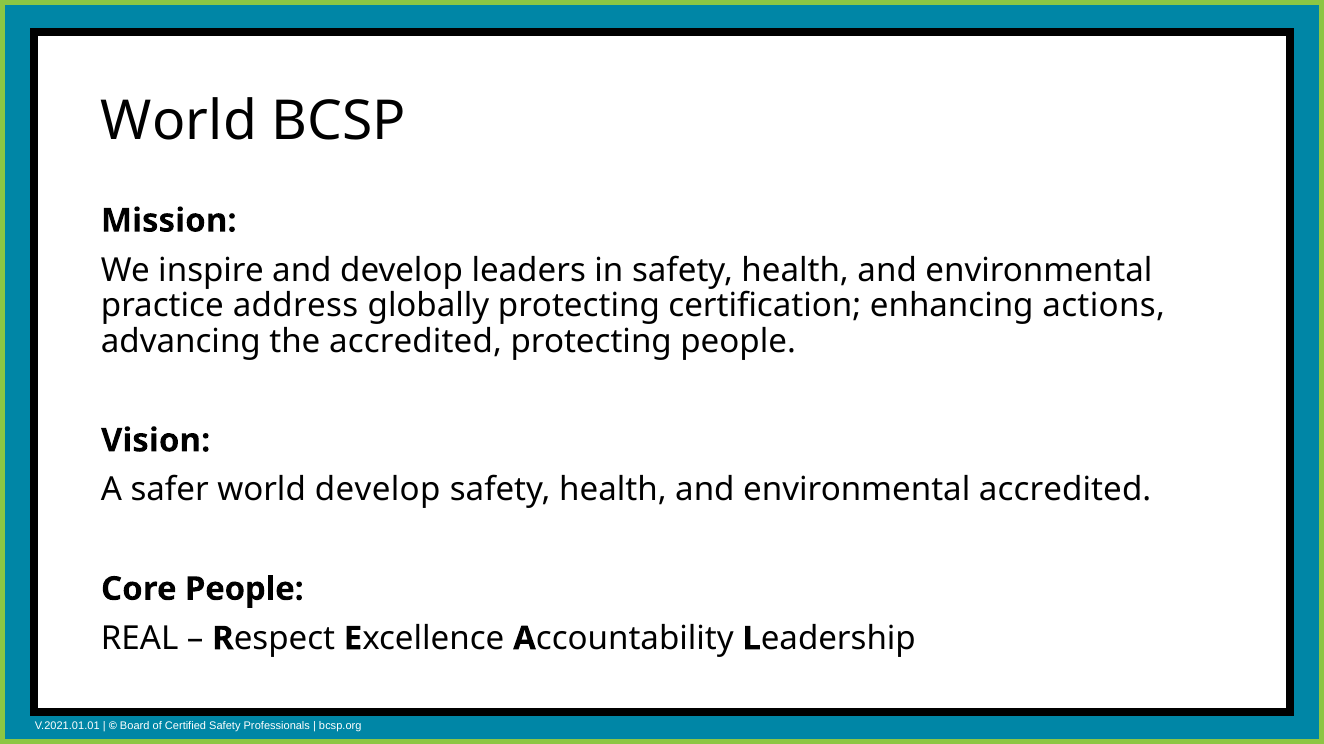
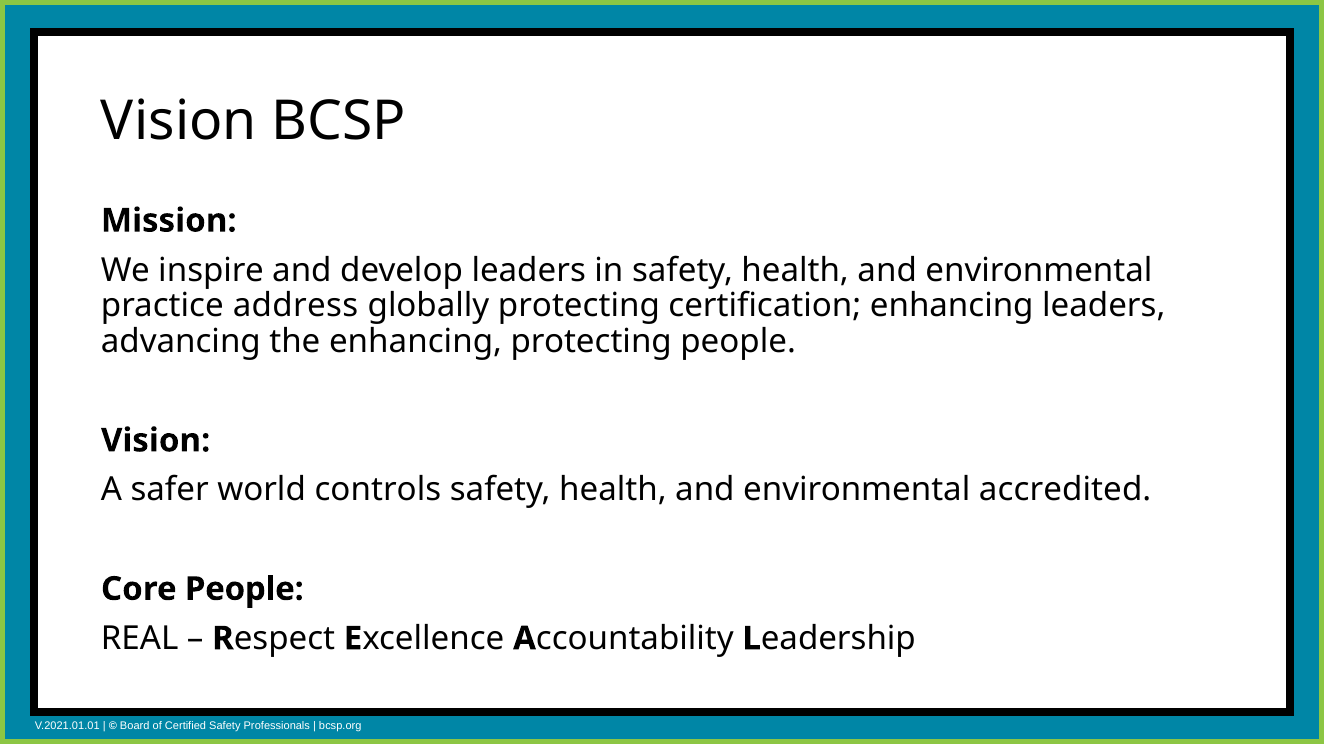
World at (179, 121): World -> Vision
enhancing actions: actions -> leaders
the accredited: accredited -> enhancing
world develop: develop -> controls
